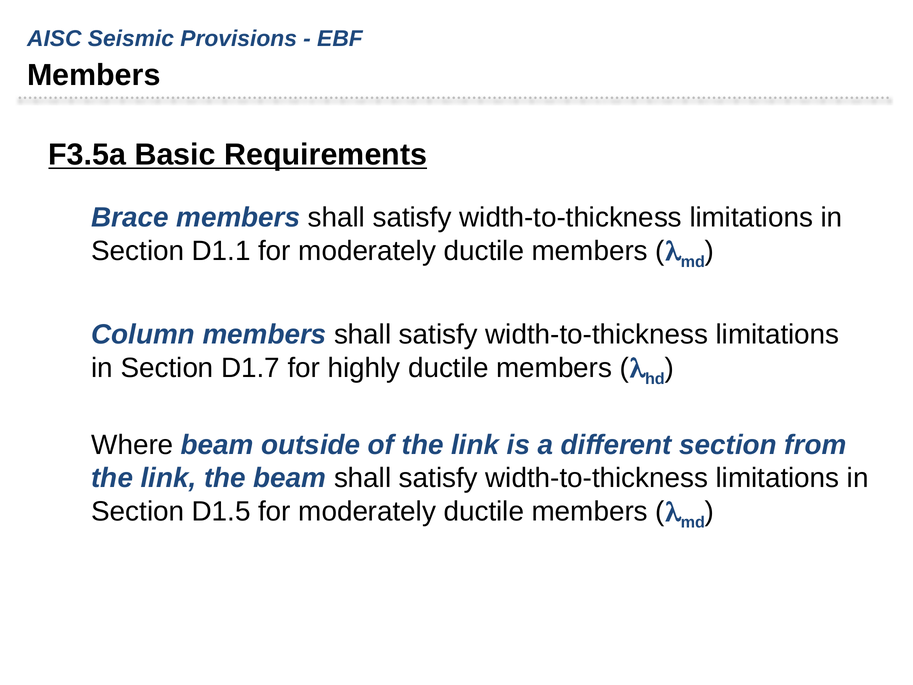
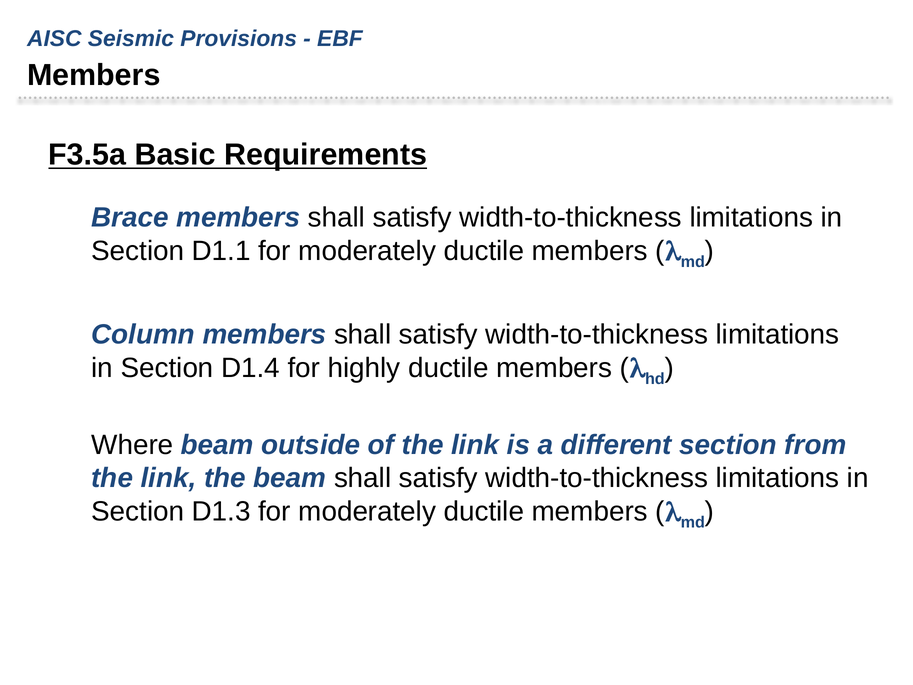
D1.7: D1.7 -> D1.4
D1.5: D1.5 -> D1.3
